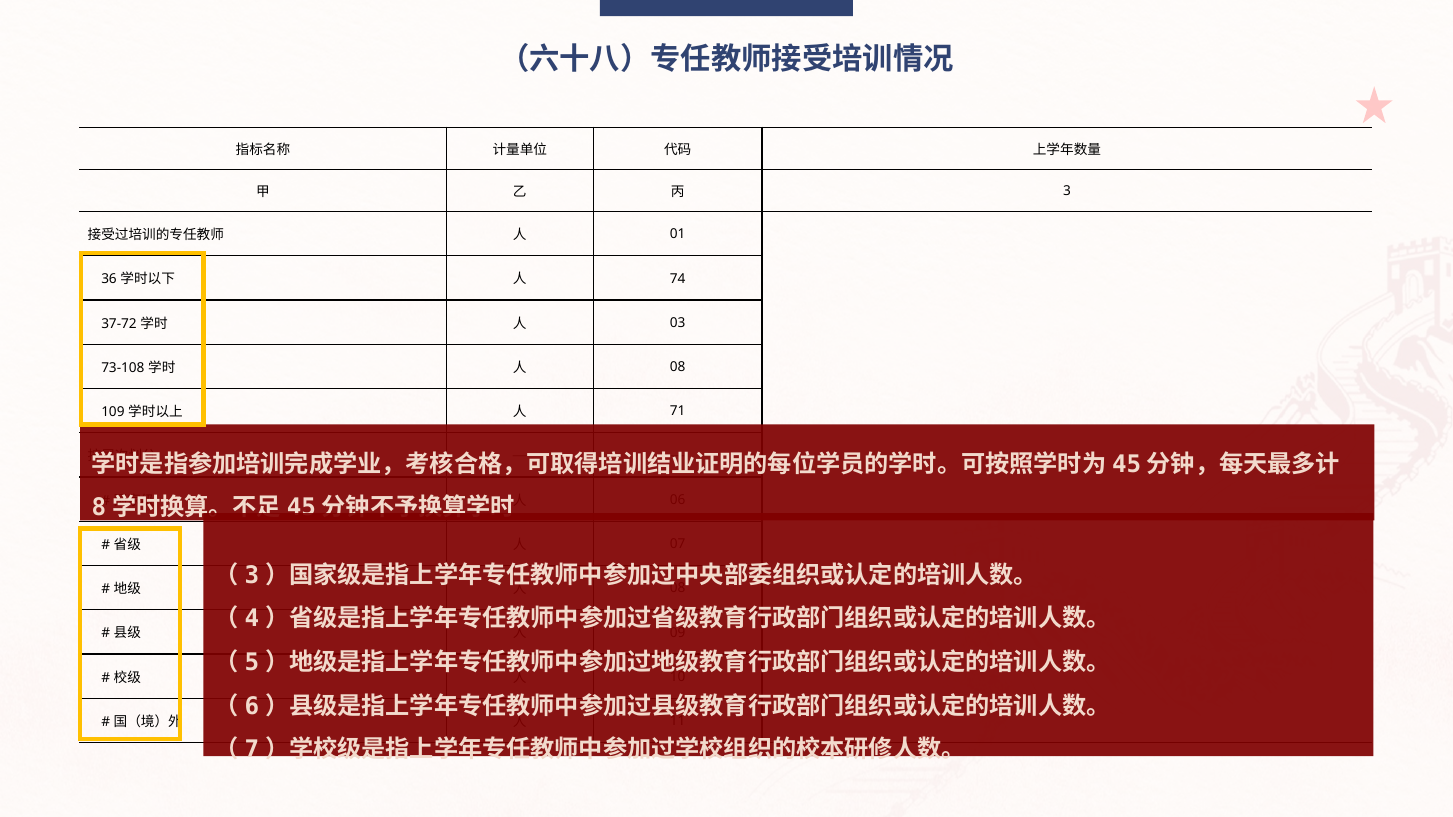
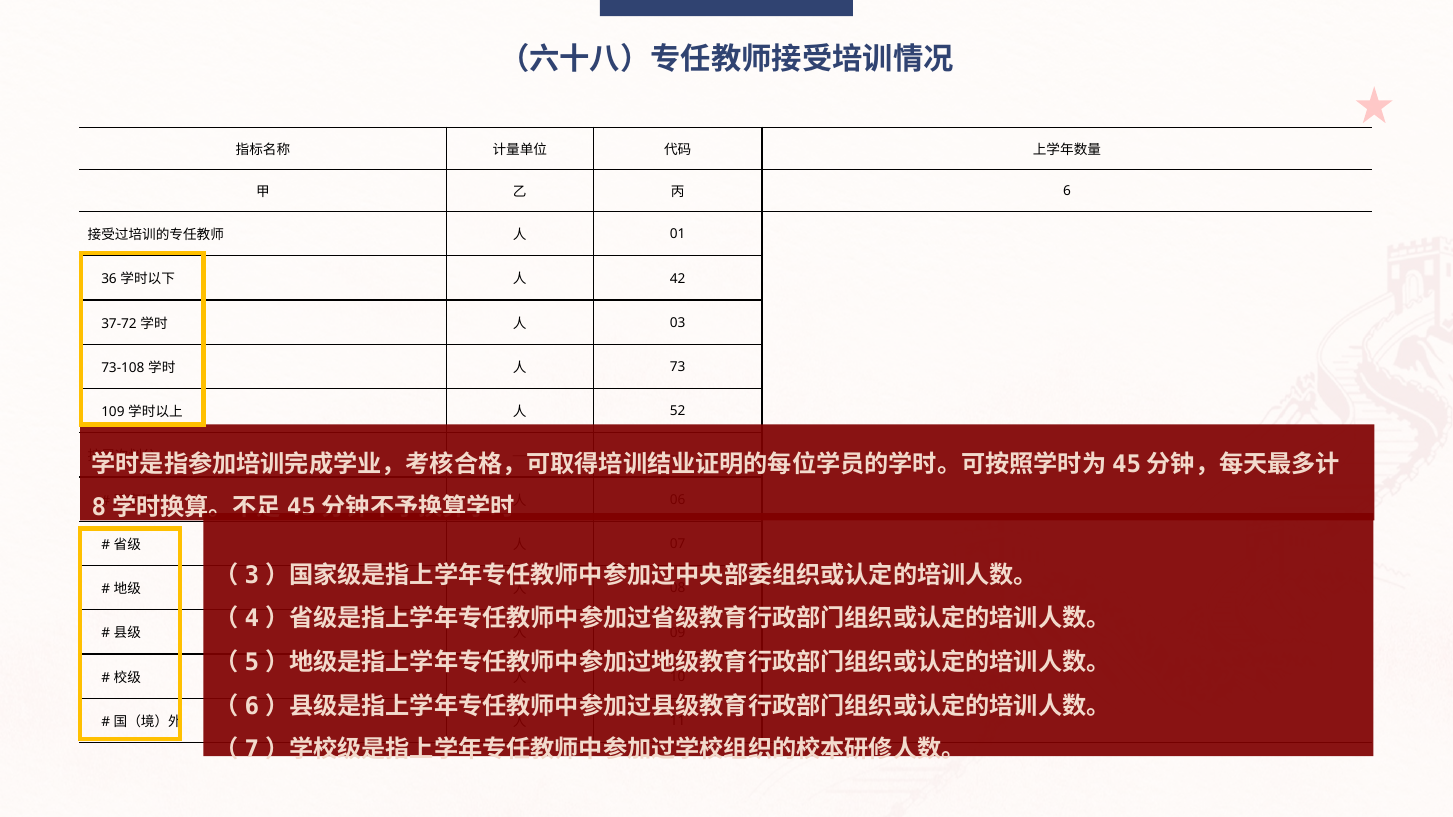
3: 3 -> 6
74: 74 -> 42
08 at (678, 367): 08 -> 73
71: 71 -> 52
